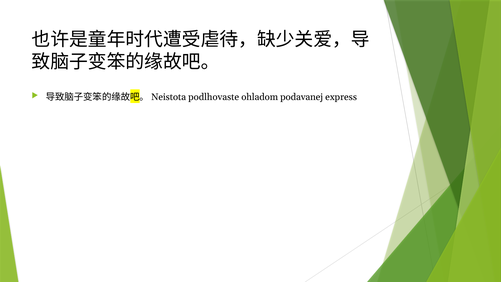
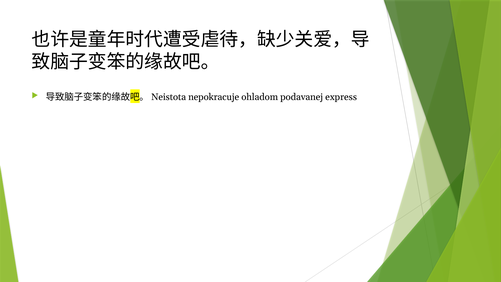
podlhovaste: podlhovaste -> nepokracuje
